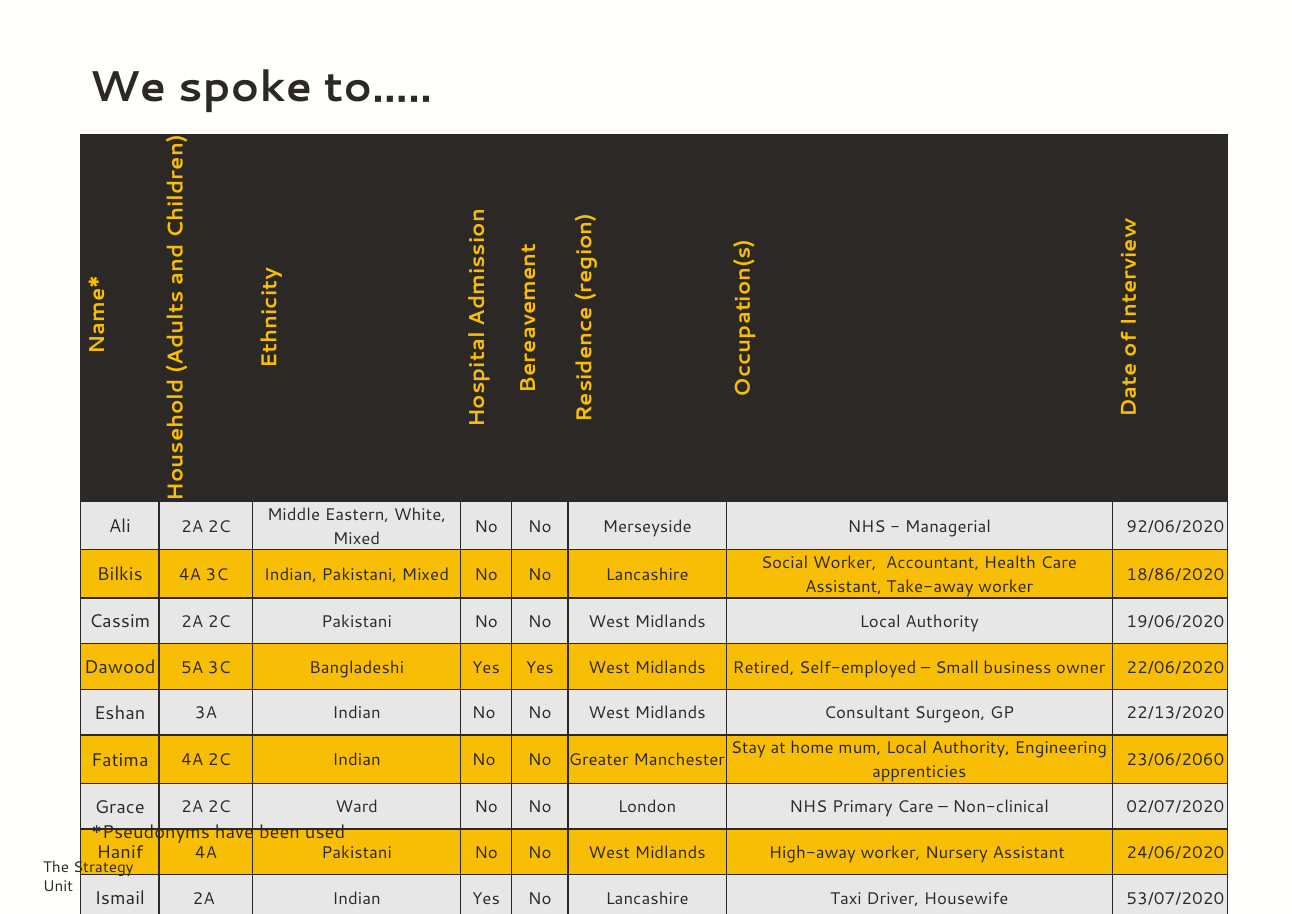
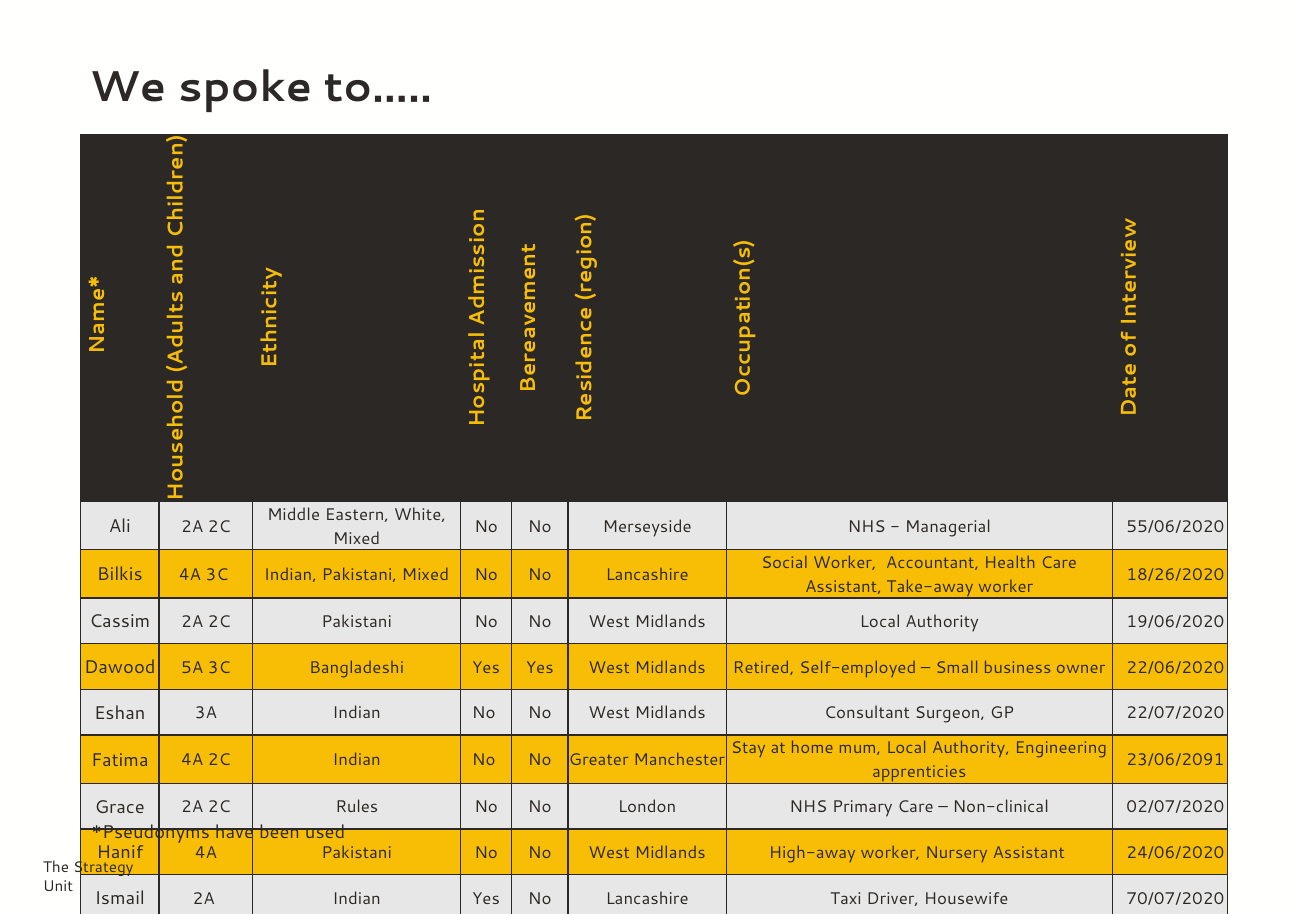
92/06/2020: 92/06/2020 -> 55/06/2020
18/86/2020: 18/86/2020 -> 18/26/2020
22/13/2020: 22/13/2020 -> 22/07/2020
23/06/2060: 23/06/2060 -> 23/06/2091
Ward: Ward -> Rules
53/07/2020: 53/07/2020 -> 70/07/2020
